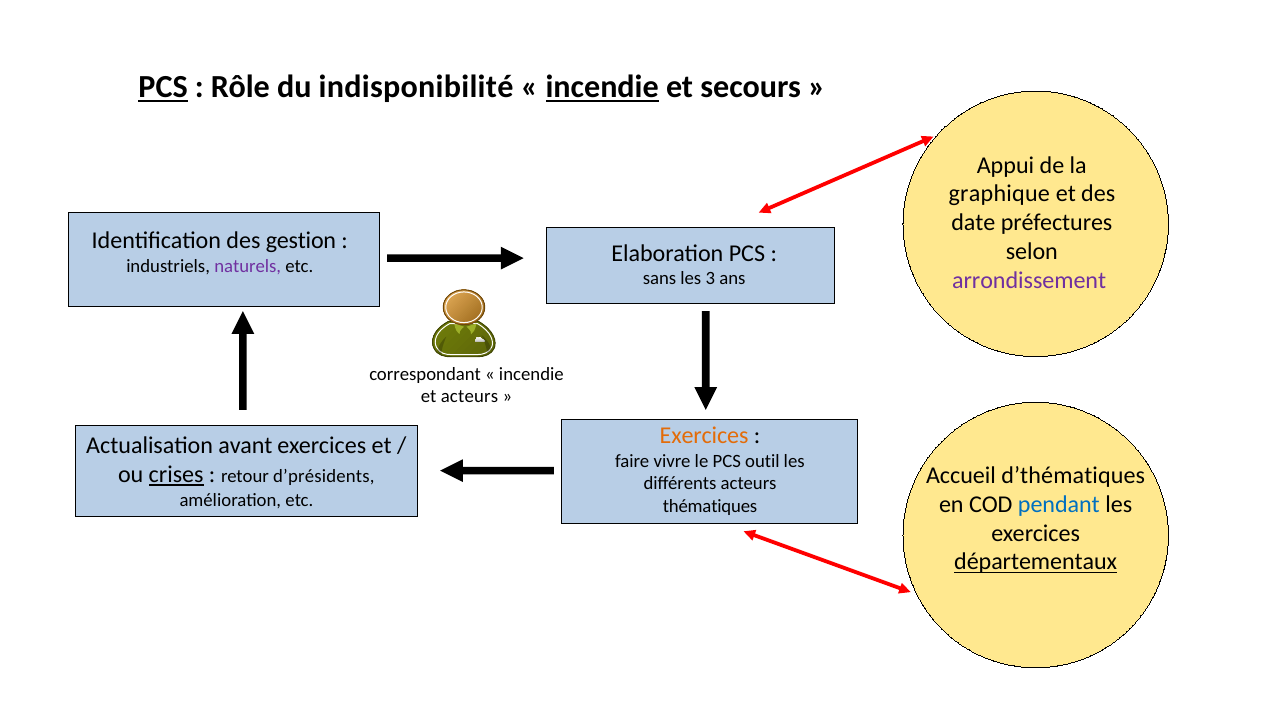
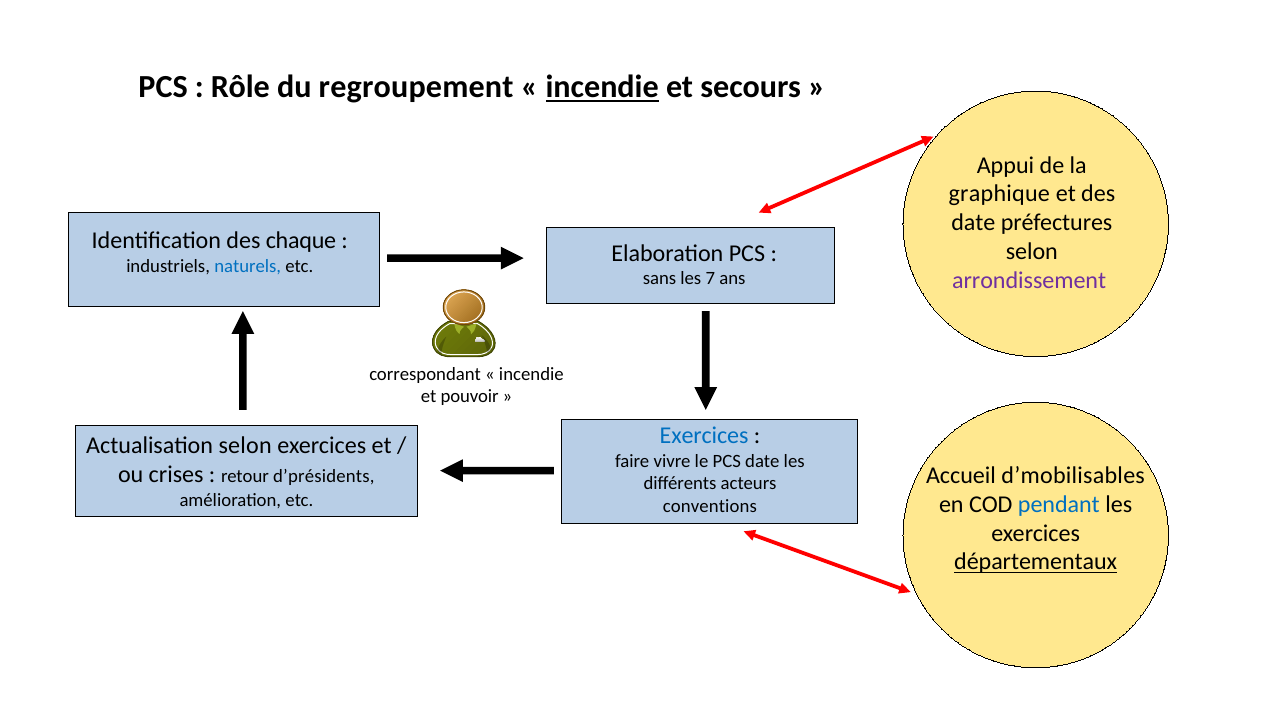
PCS at (163, 87) underline: present -> none
indisponibilité: indisponibilité -> regroupement
gestion: gestion -> chaque
naturels colour: purple -> blue
3: 3 -> 7
et acteurs: acteurs -> pouvoir
Exercices at (704, 436) colour: orange -> blue
Actualisation avant: avant -> selon
PCS outil: outil -> date
crises underline: present -> none
d’thématiques: d’thématiques -> d’mobilisables
thématiques: thématiques -> conventions
